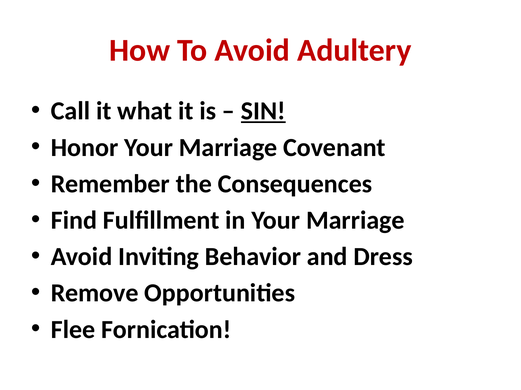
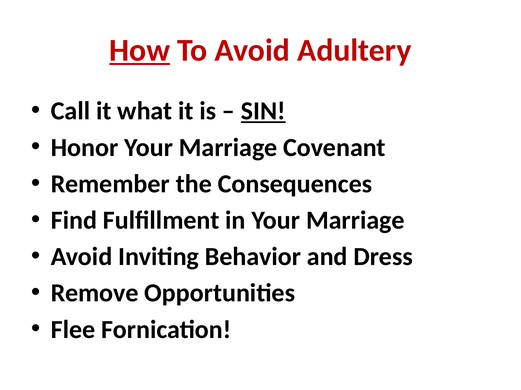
How underline: none -> present
